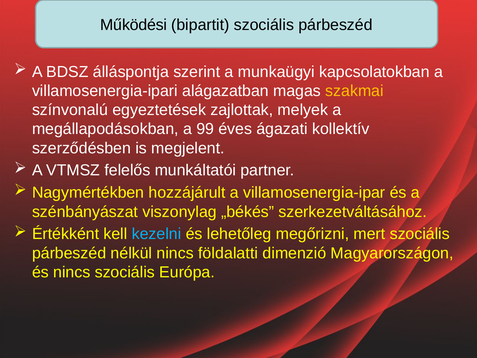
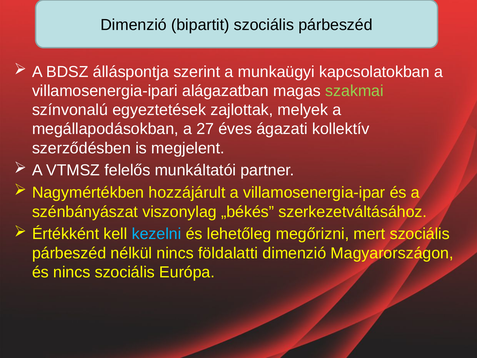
Működési at (134, 25): Működési -> Dimenzió
szakmai colour: yellow -> light green
99: 99 -> 27
